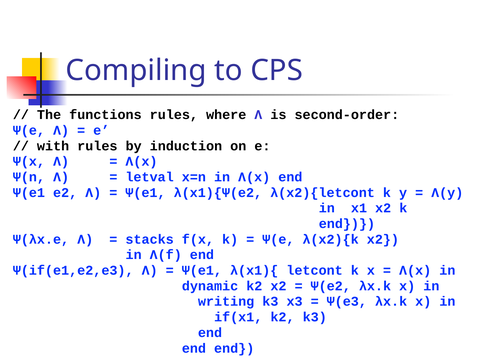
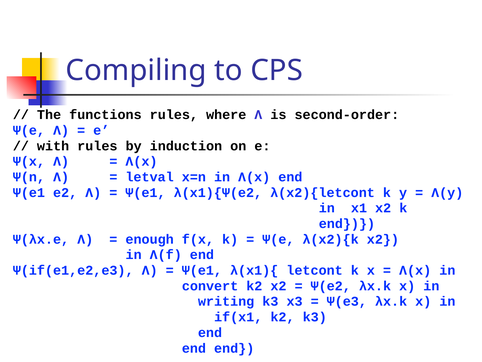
stacks: stacks -> enough
dynamic: dynamic -> convert
